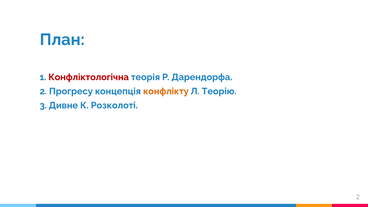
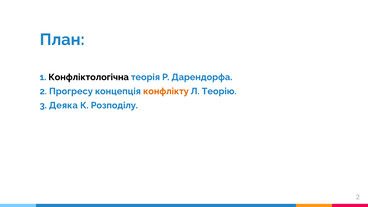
Конфліктологічна colour: red -> black
Дивне: Дивне -> Деяка
Розколоті: Розколоті -> Розподілу
